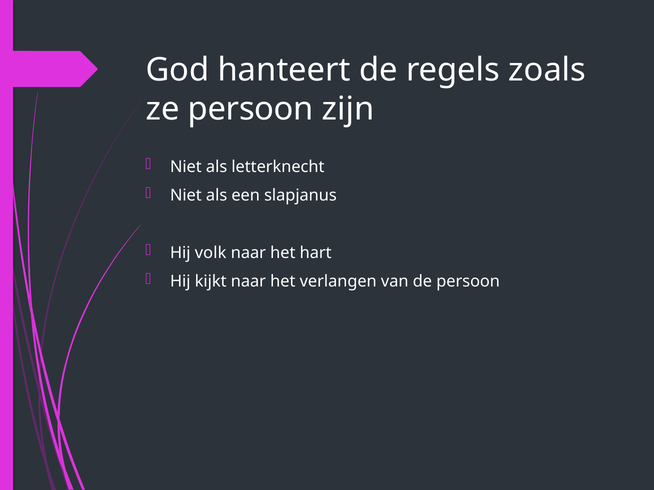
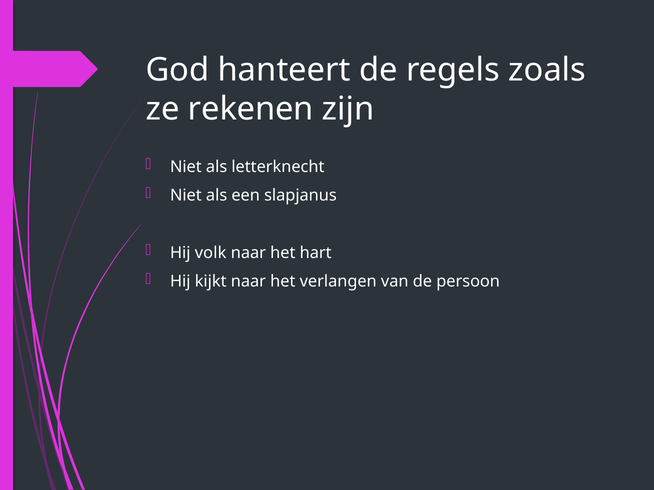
ze persoon: persoon -> rekenen
